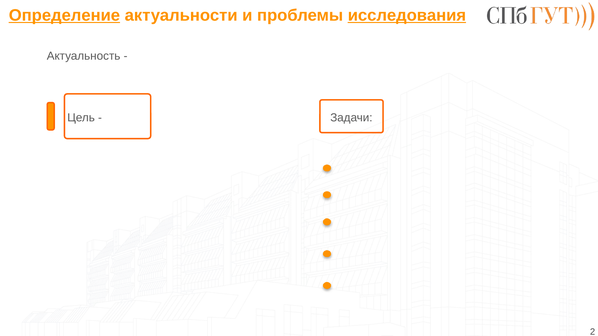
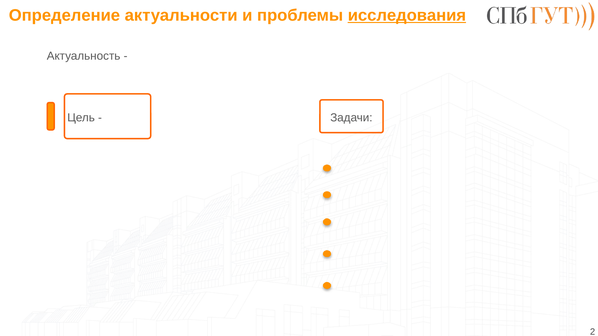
Определение underline: present -> none
